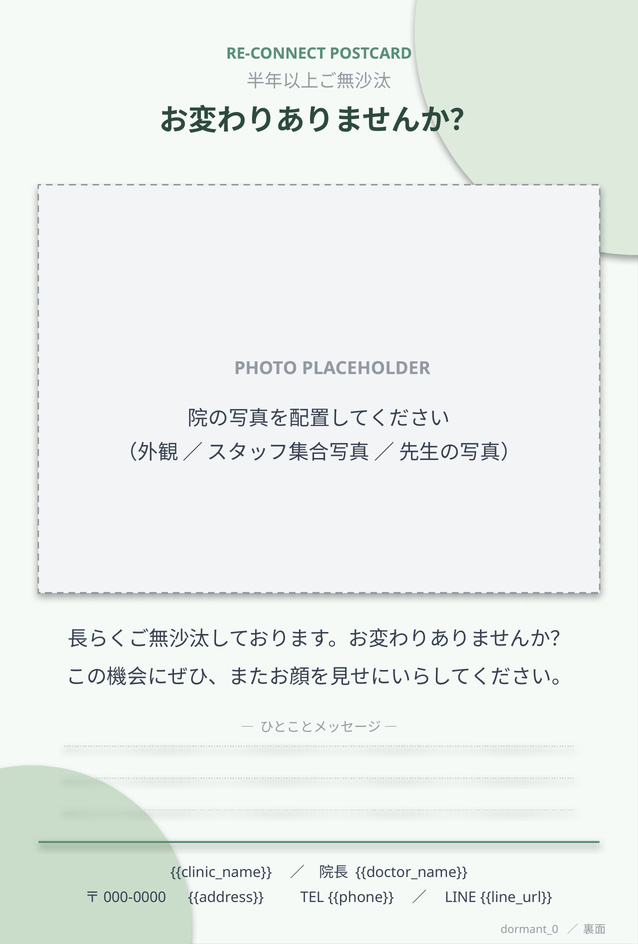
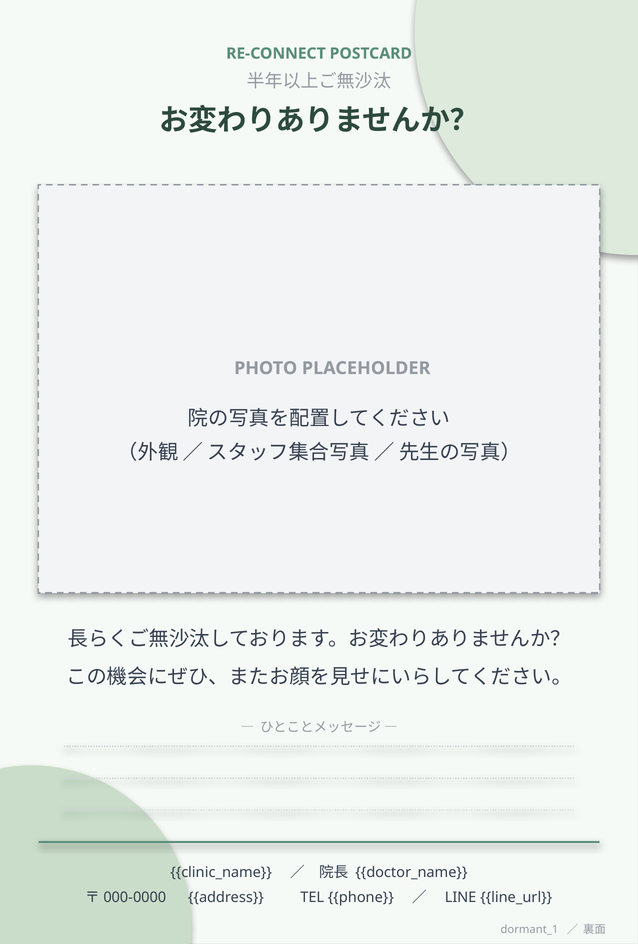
dormant_0: dormant_0 -> dormant_1
